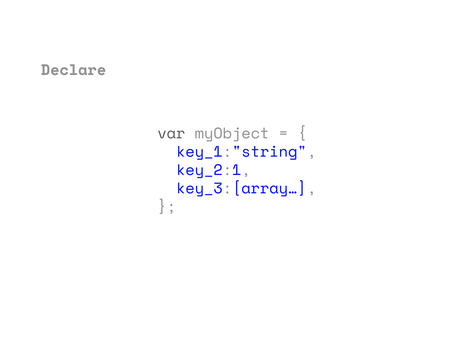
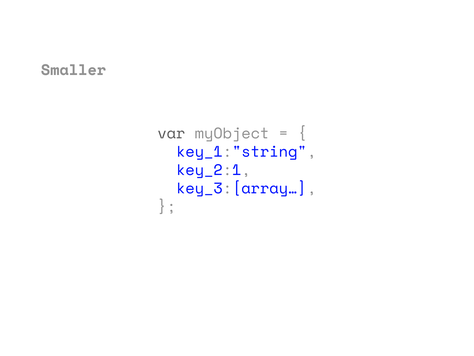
Declare: Declare -> Smaller
